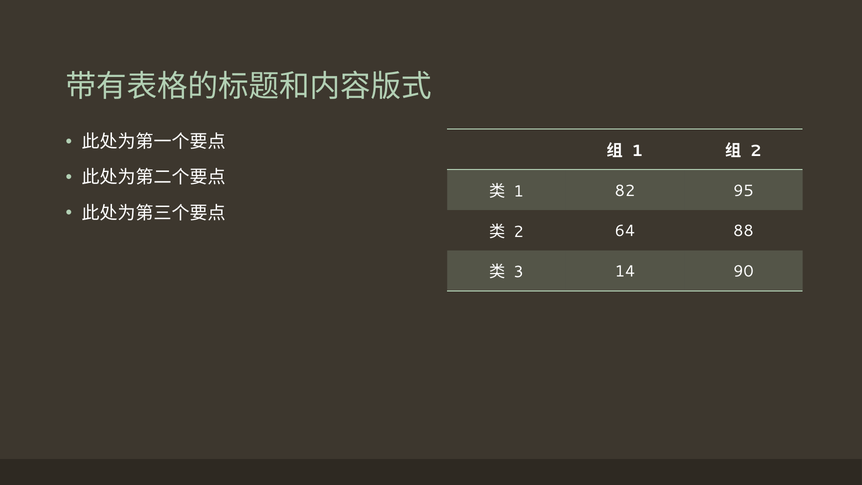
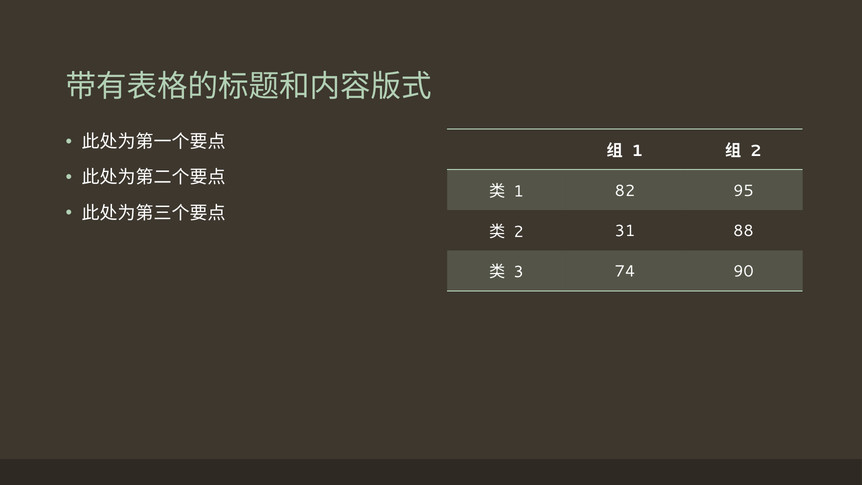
64: 64 -> 31
14: 14 -> 74
